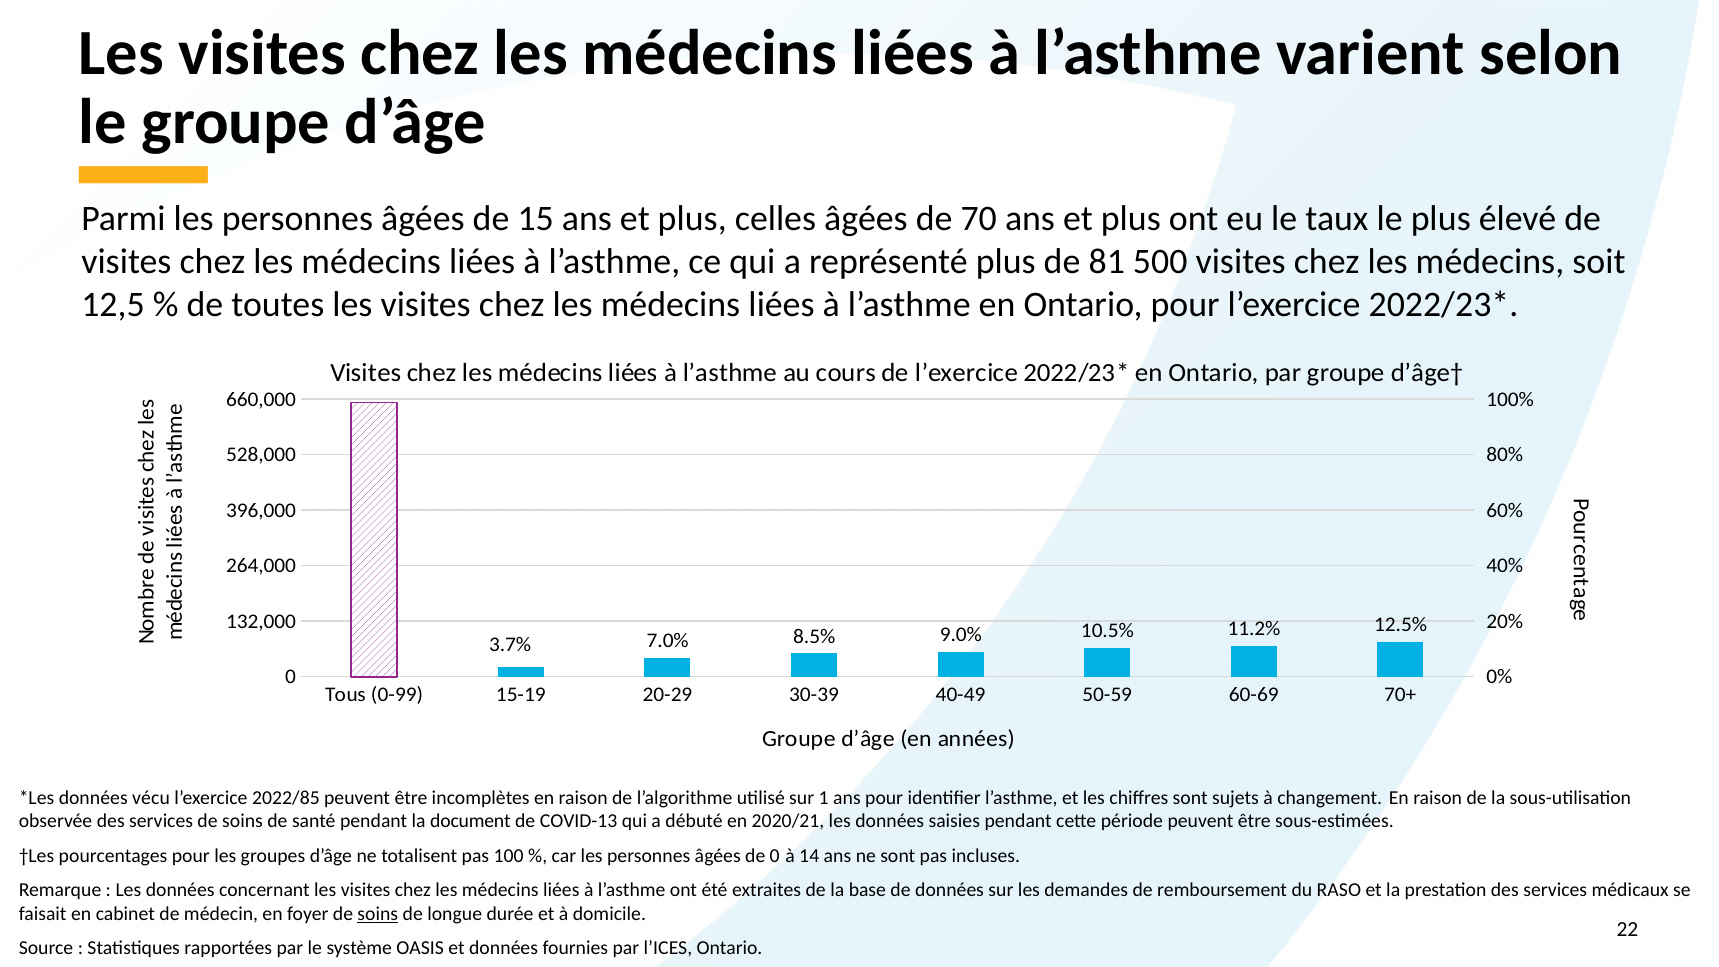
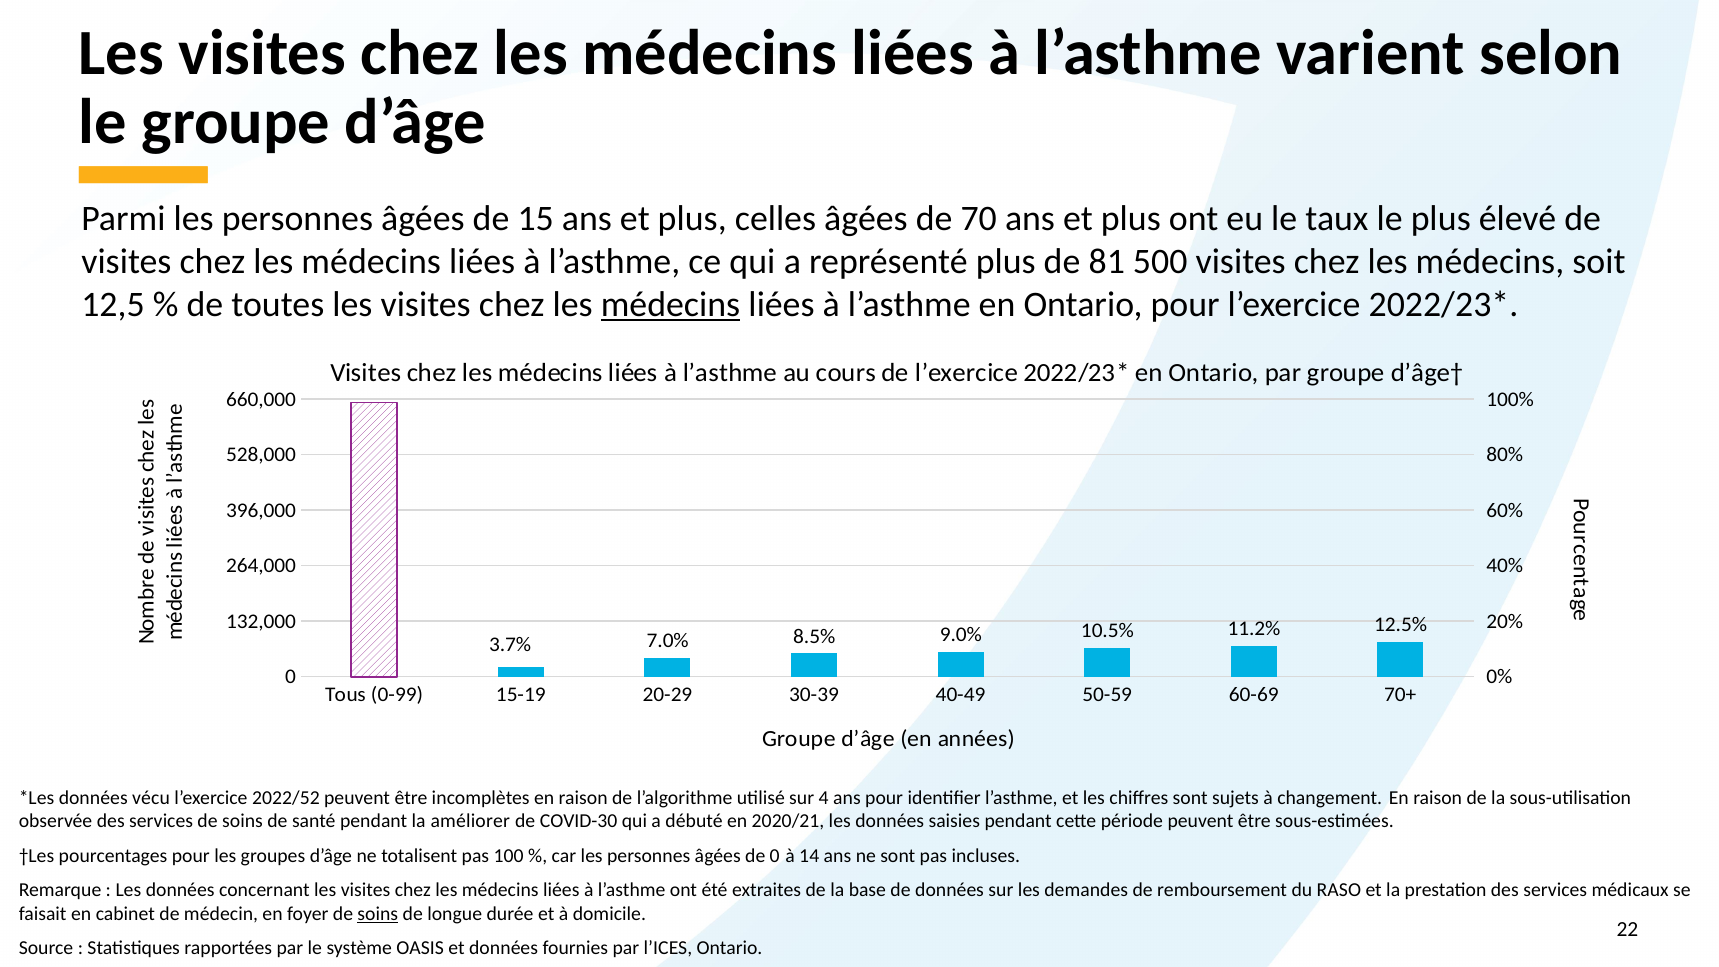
médecins at (671, 304) underline: none -> present
2022/85: 2022/85 -> 2022/52
1: 1 -> 4
document: document -> améliorer
COVID-13: COVID-13 -> COVID-30
